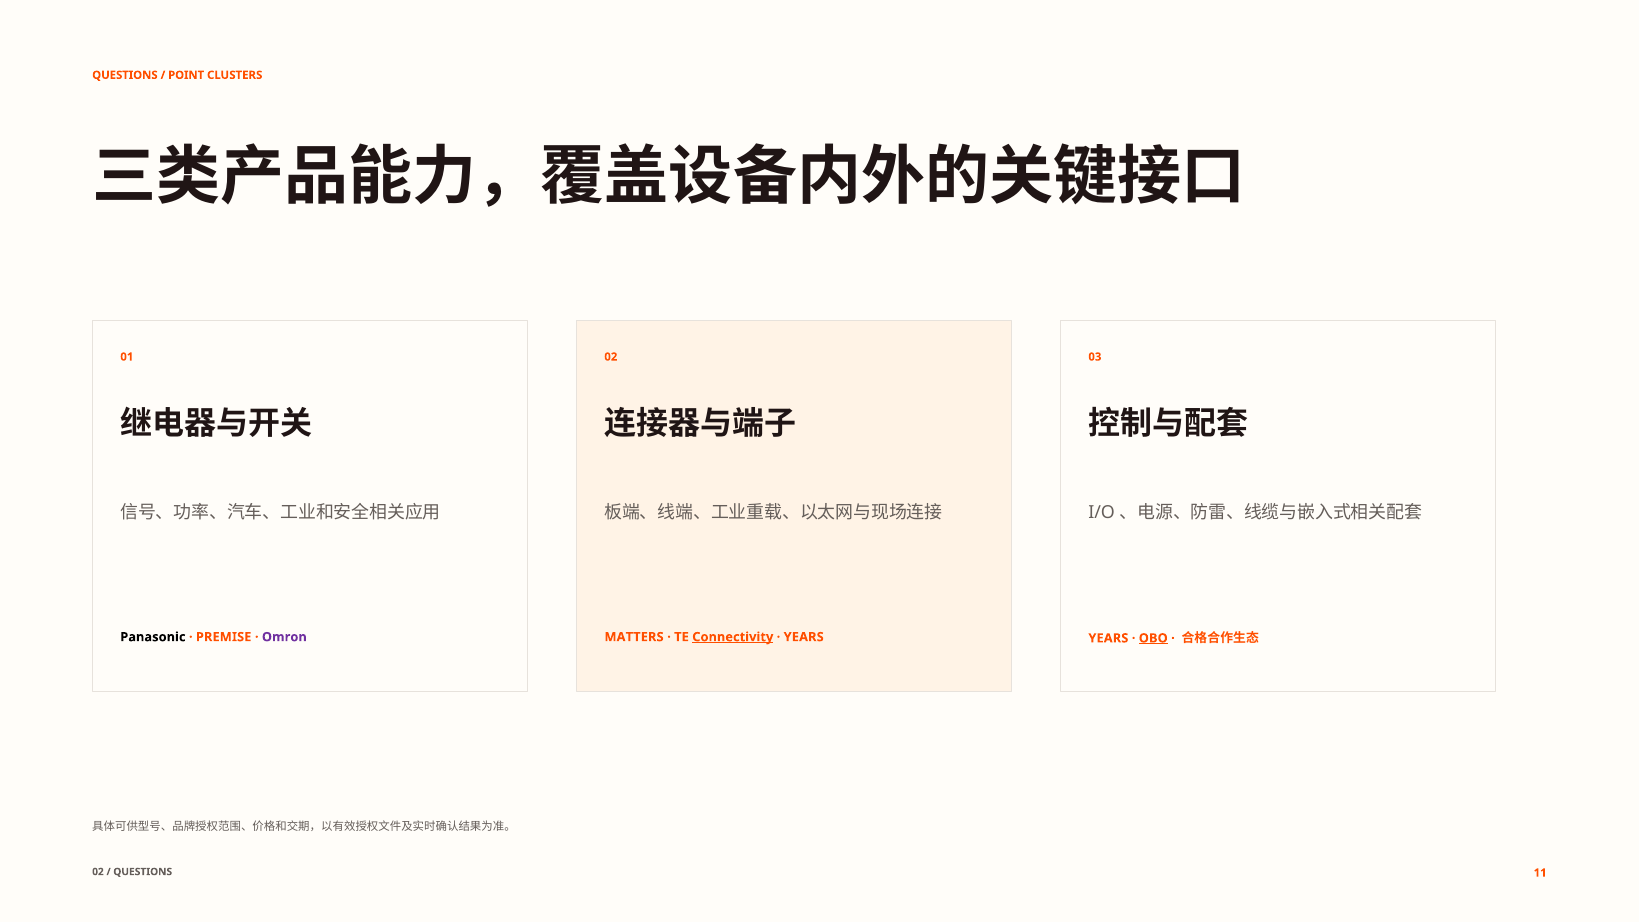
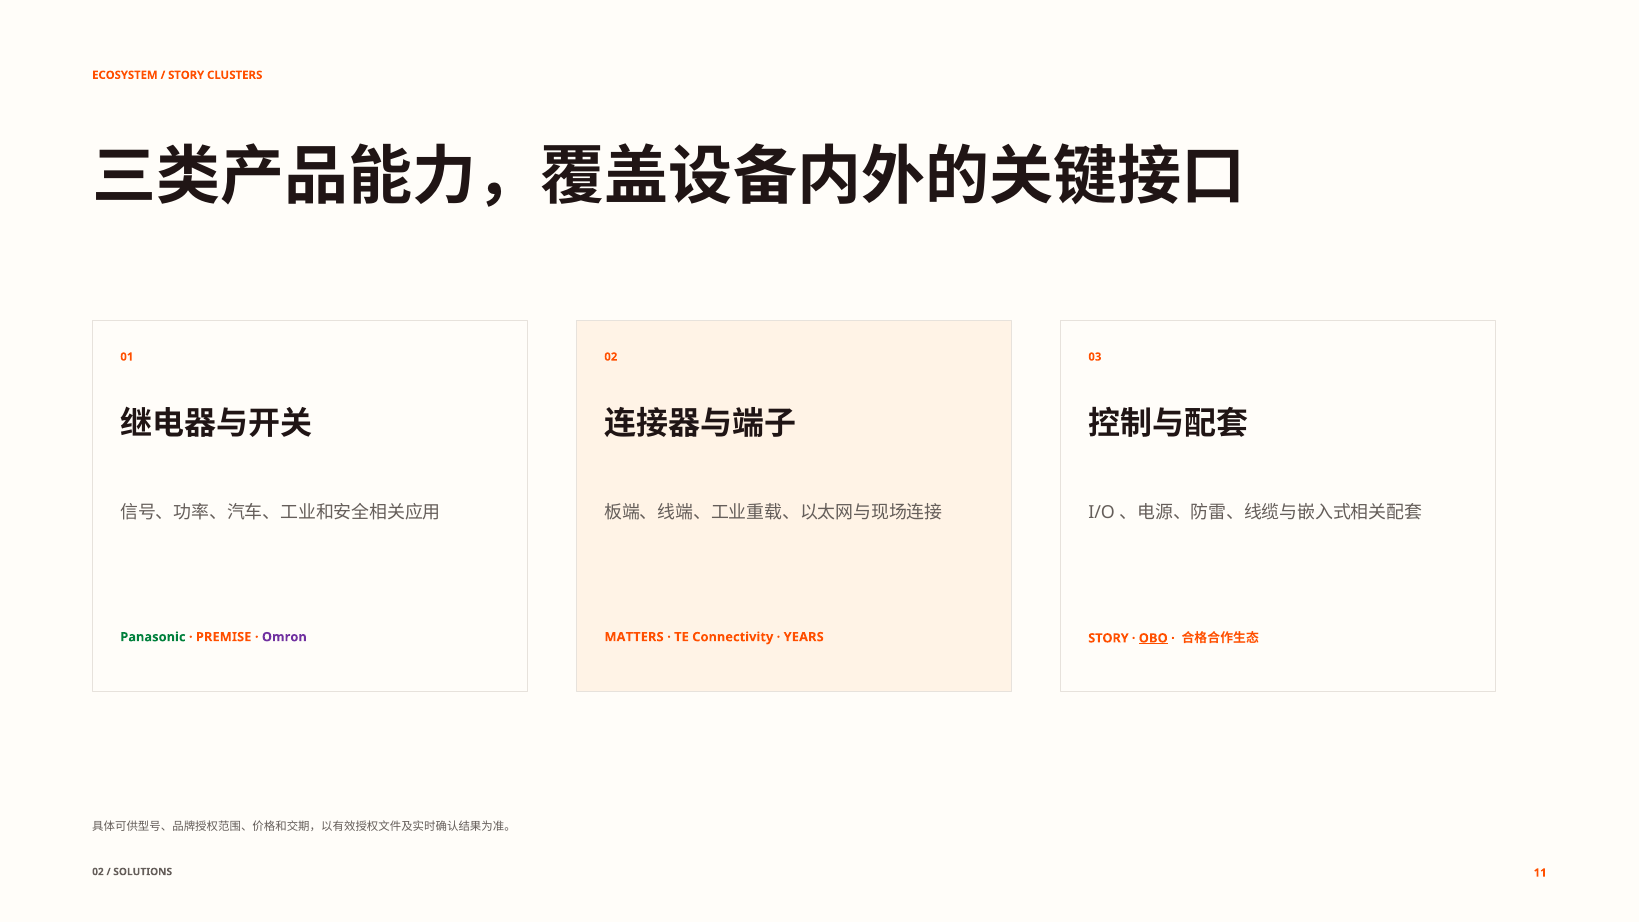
QUESTIONS at (125, 75): QUESTIONS -> ECOSYSTEM
POINT at (186, 75): POINT -> STORY
Panasonic colour: black -> green
Connectivity underline: present -> none
YEARS at (1108, 638): YEARS -> STORY
QUESTIONS at (143, 872): QUESTIONS -> SOLUTIONS
